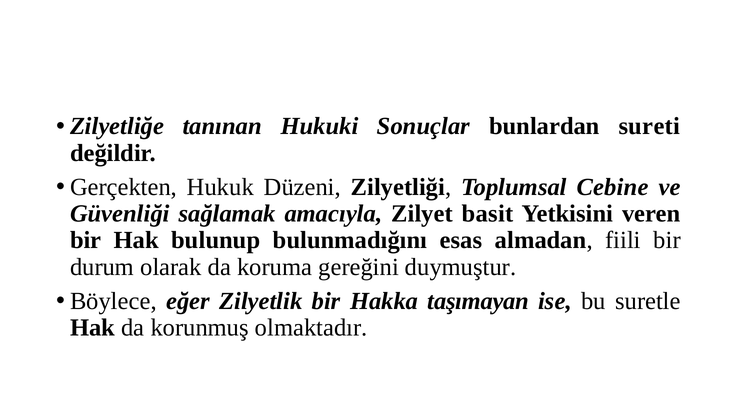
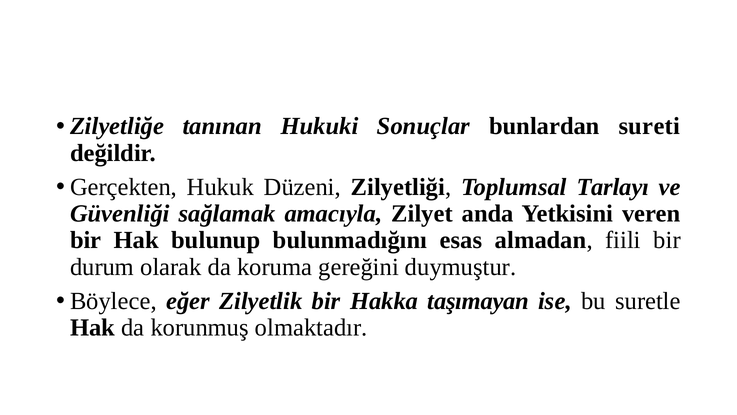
Cebine: Cebine -> Tarlayı
basit: basit -> anda
